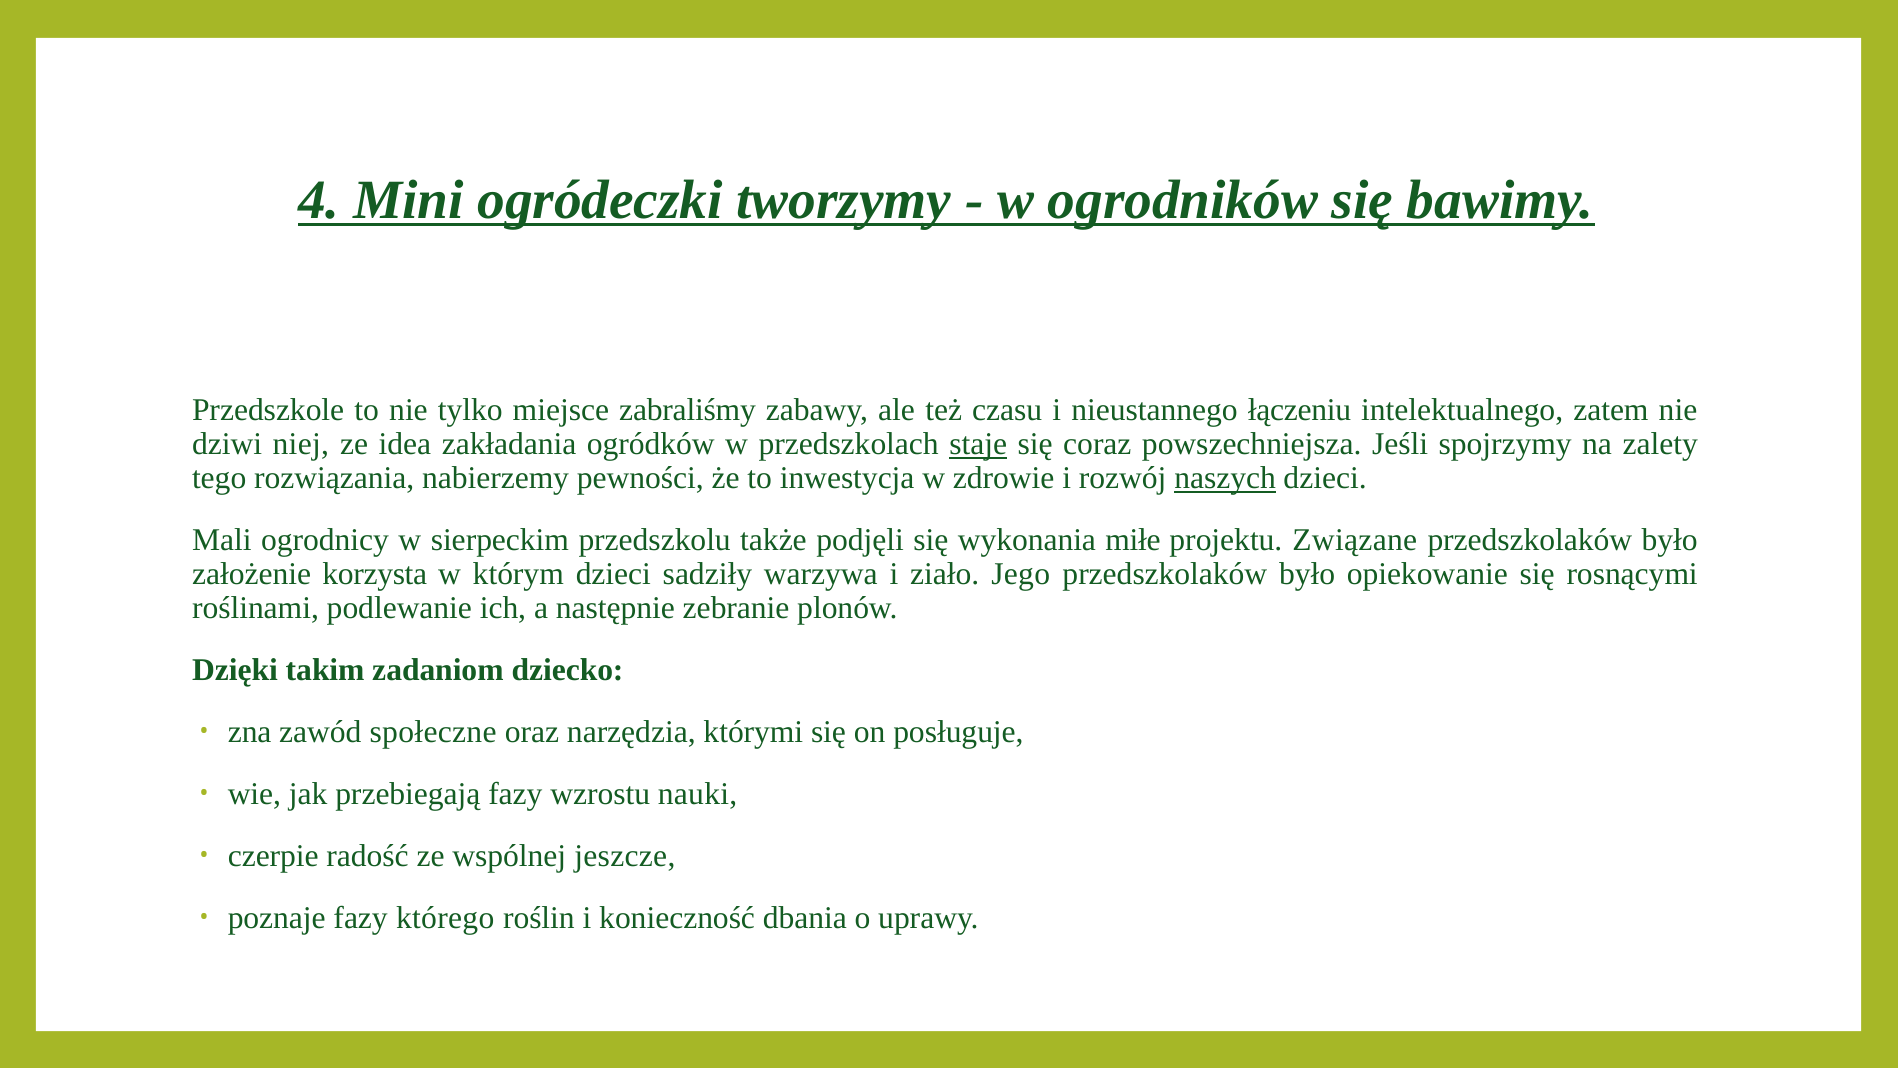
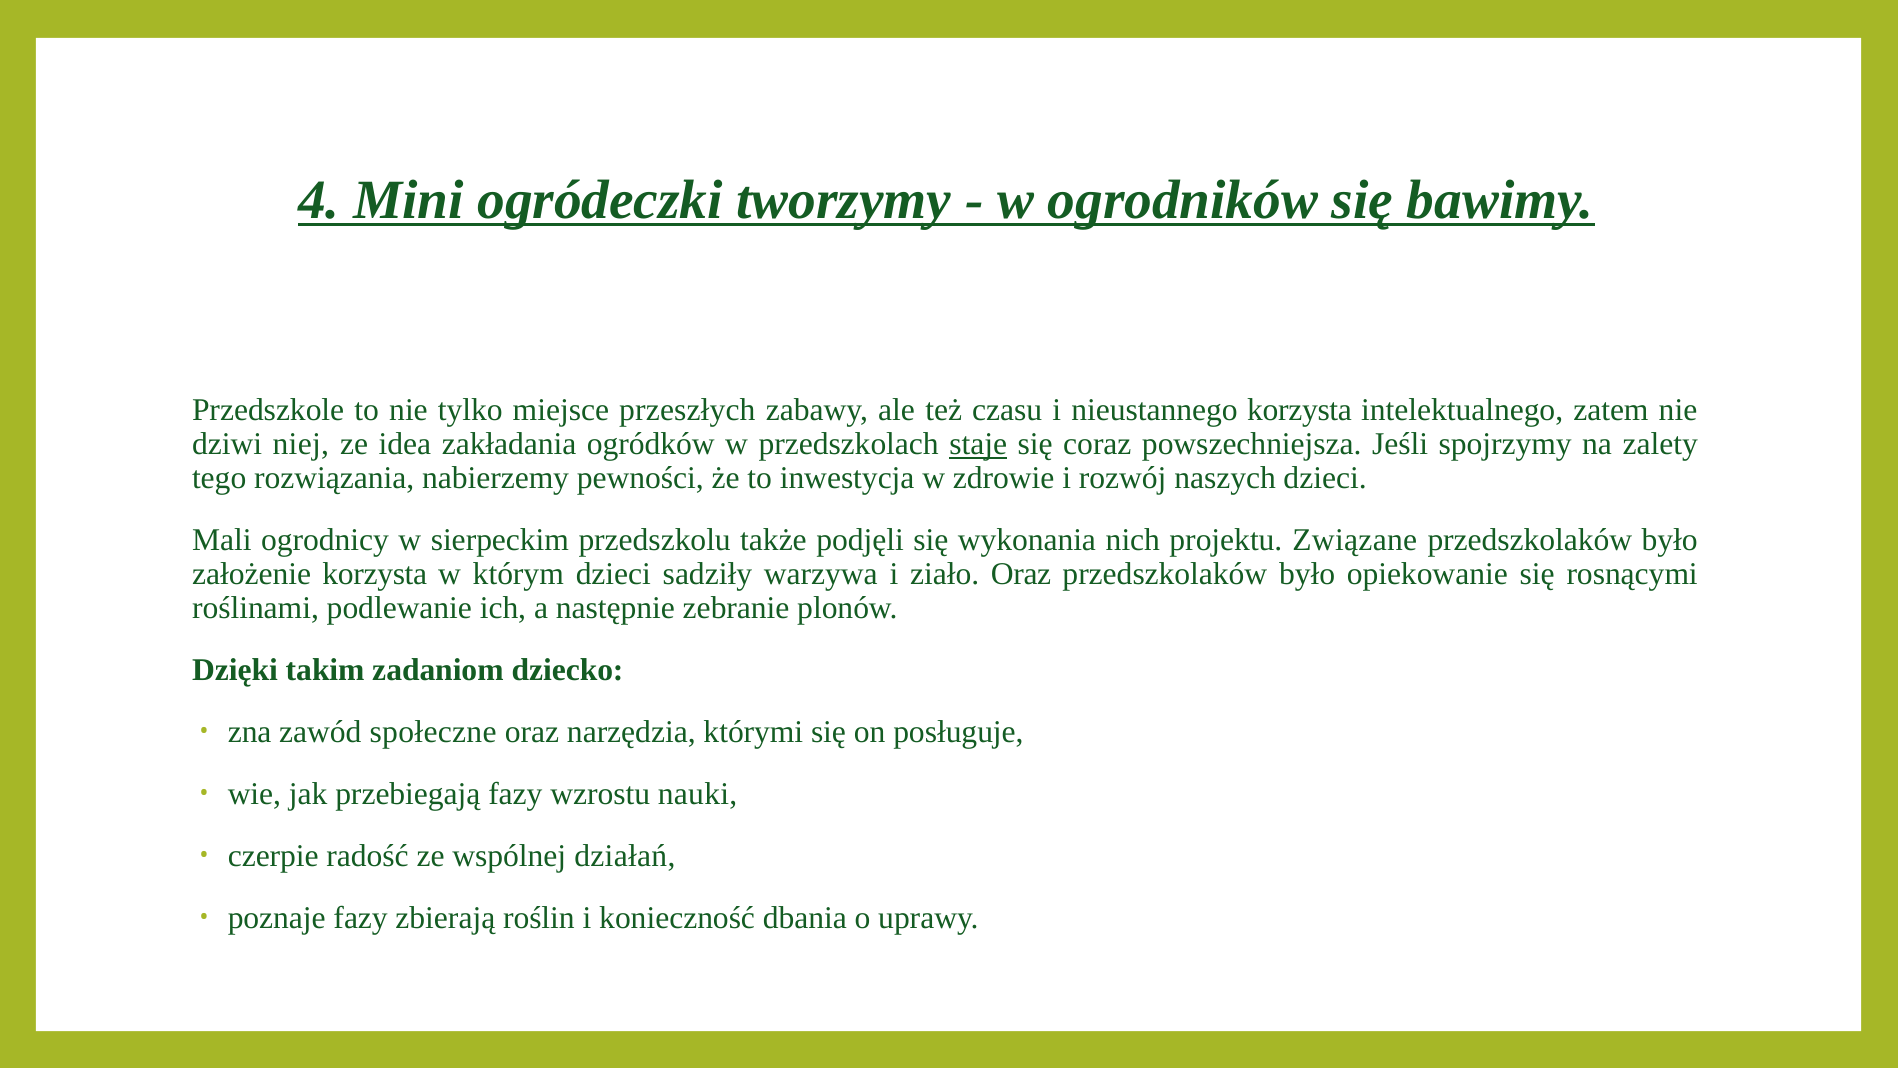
zabraliśmy: zabraliśmy -> przeszłych
nieustannego łączeniu: łączeniu -> korzysta
naszych underline: present -> none
miłe: miłe -> nich
ziało Jego: Jego -> Oraz
jeszcze: jeszcze -> działań
którego: którego -> zbierają
